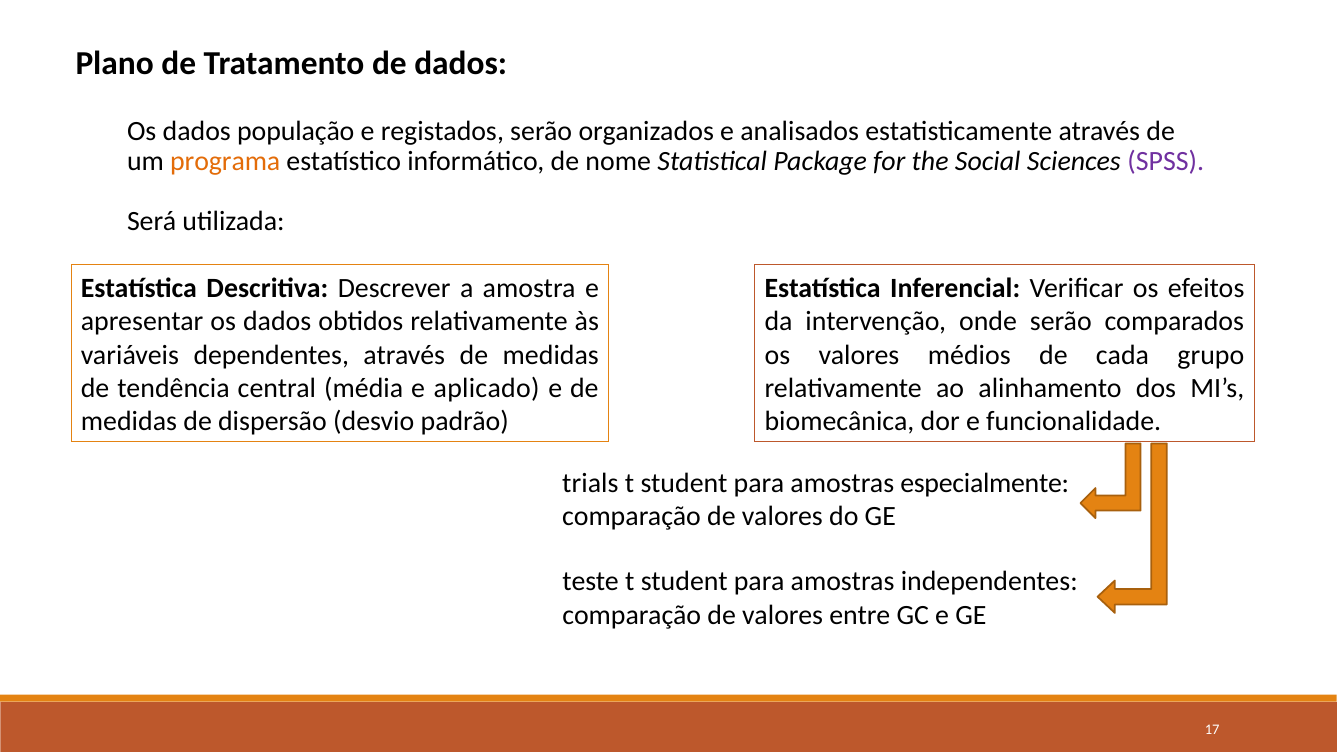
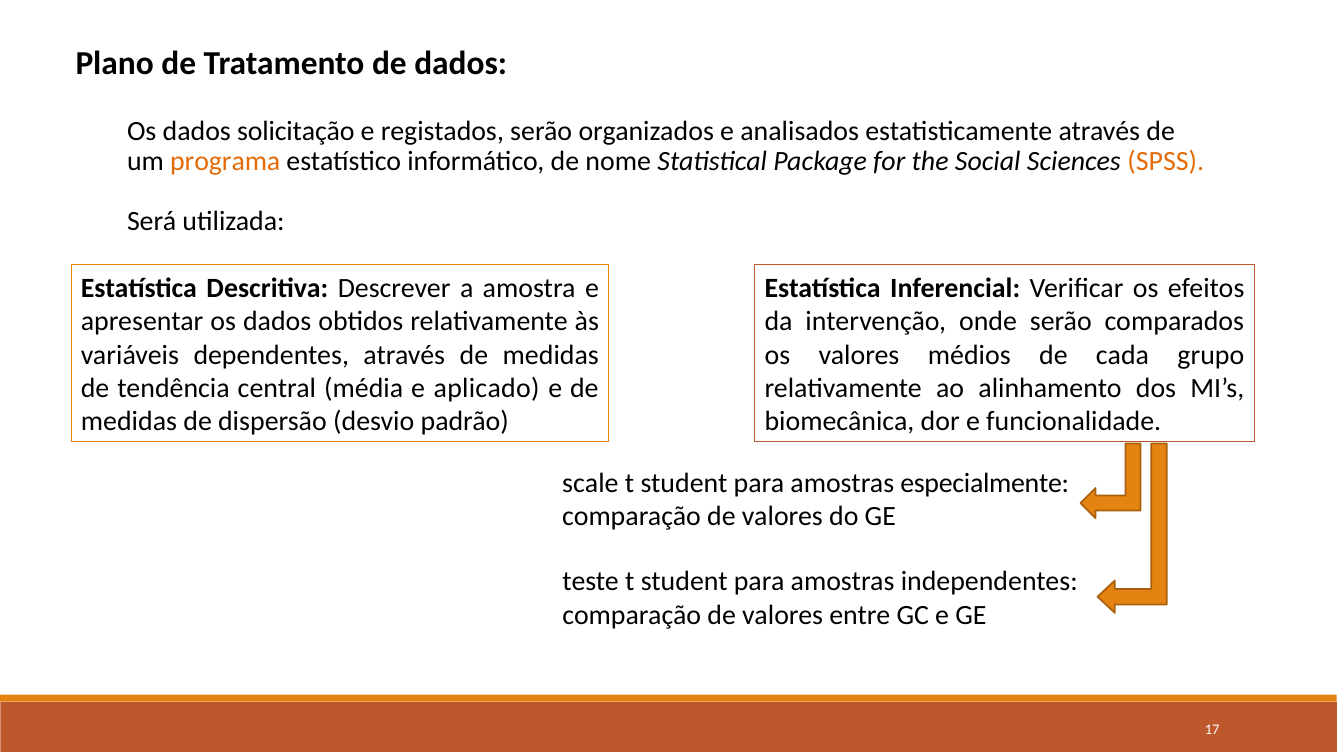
população: população -> solicitação
SPSS colour: purple -> orange
trials: trials -> scale
